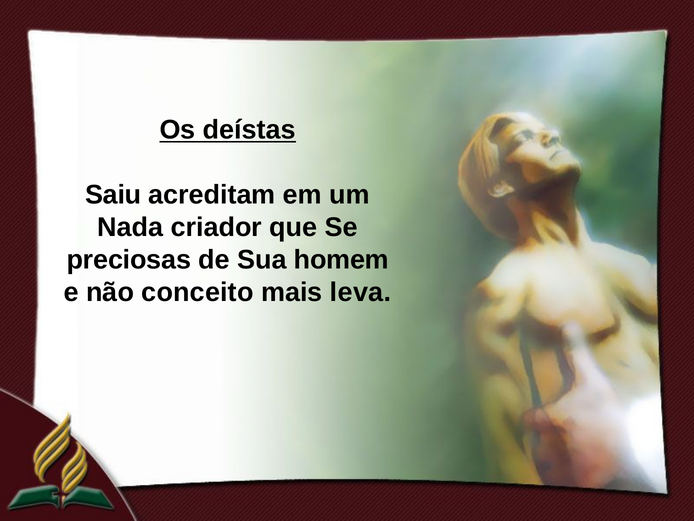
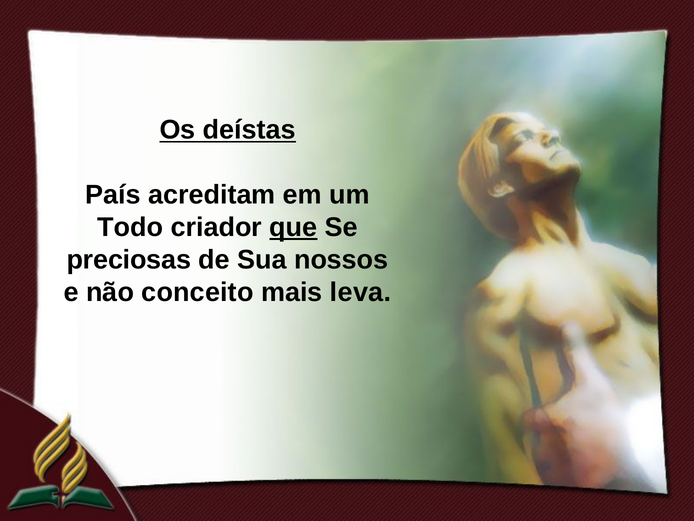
Saiu: Saiu -> País
Nada: Nada -> Todo
que underline: none -> present
homem: homem -> nossos
